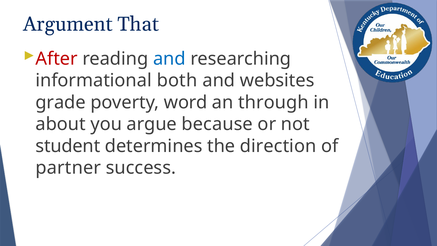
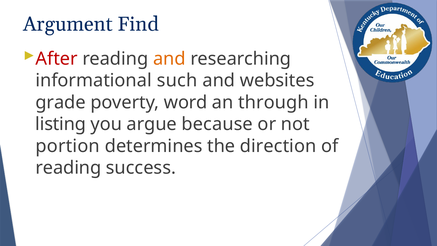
That: That -> Find
and at (169, 59) colour: blue -> orange
both: both -> such
about: about -> listing
student: student -> portion
partner at (68, 168): partner -> reading
